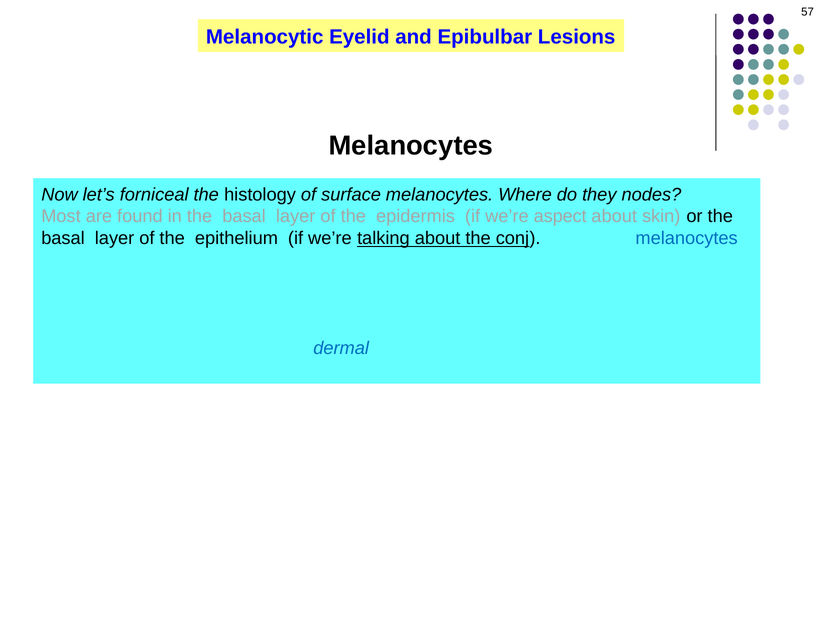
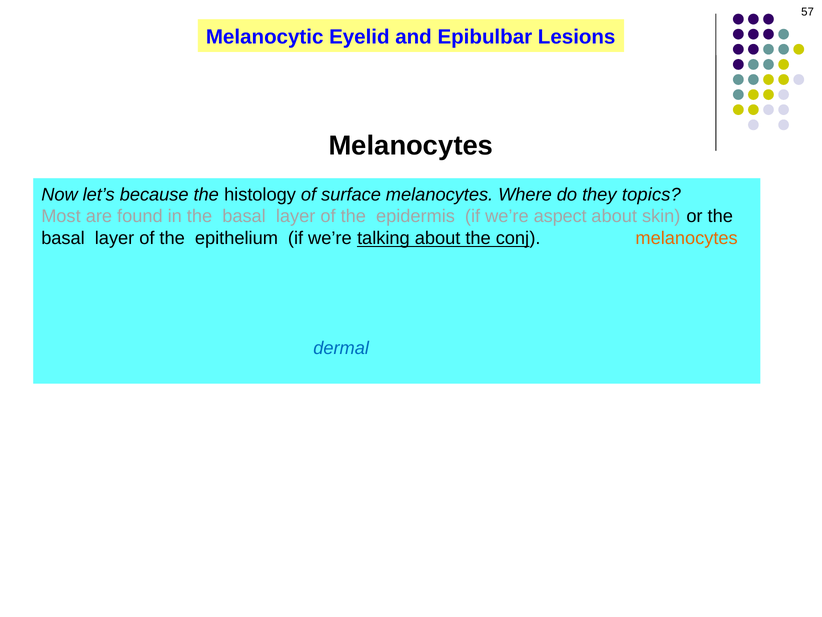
forniceal: forniceal -> because
nodes: nodes -> topics
melanocytes at (687, 238) colour: blue -> orange
